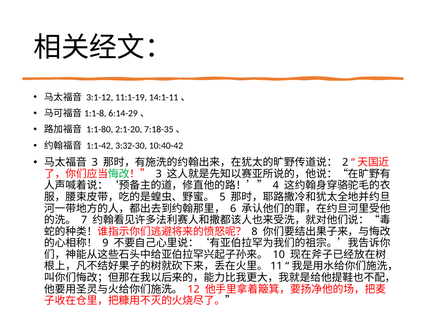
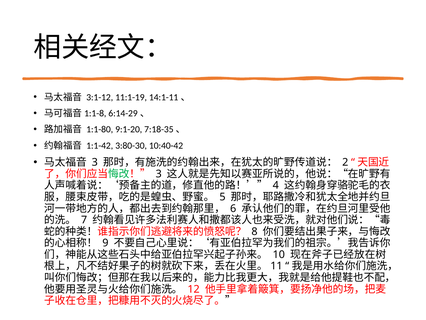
2:1-20: 2:1-20 -> 9:1-20
3:32-30: 3:32-30 -> 3:80-30
